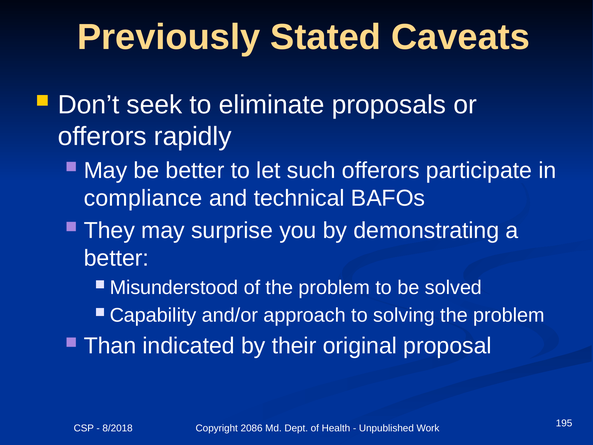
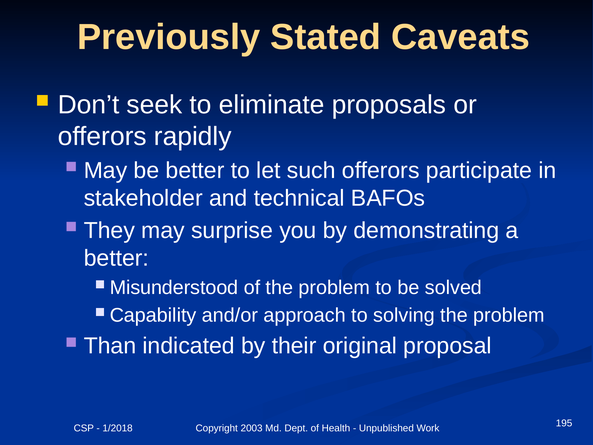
compliance: compliance -> stakeholder
8/2018: 8/2018 -> 1/2018
2086: 2086 -> 2003
